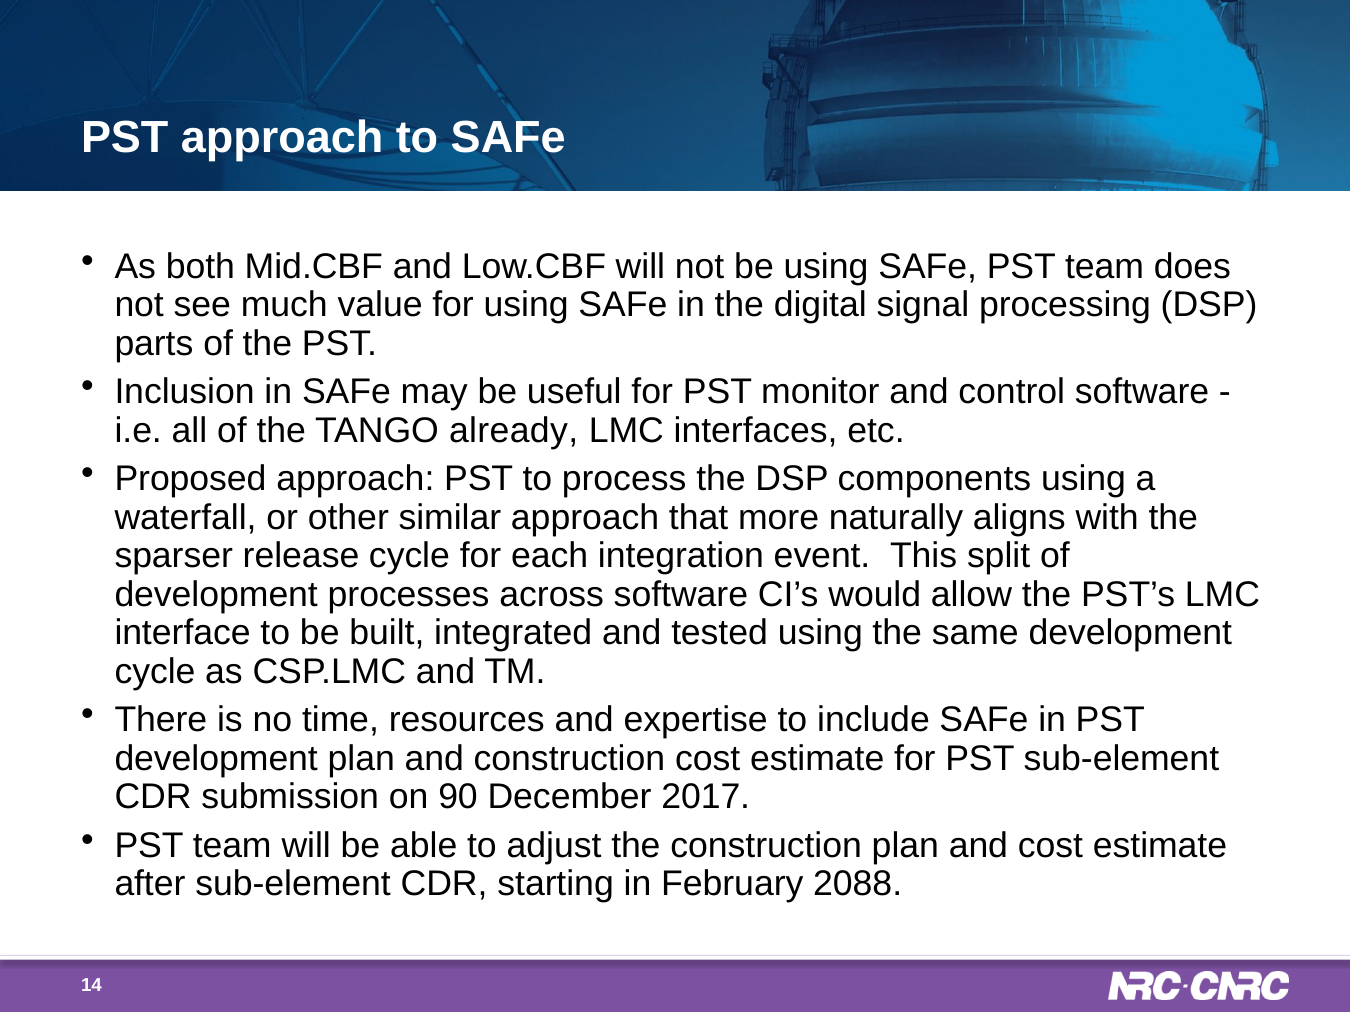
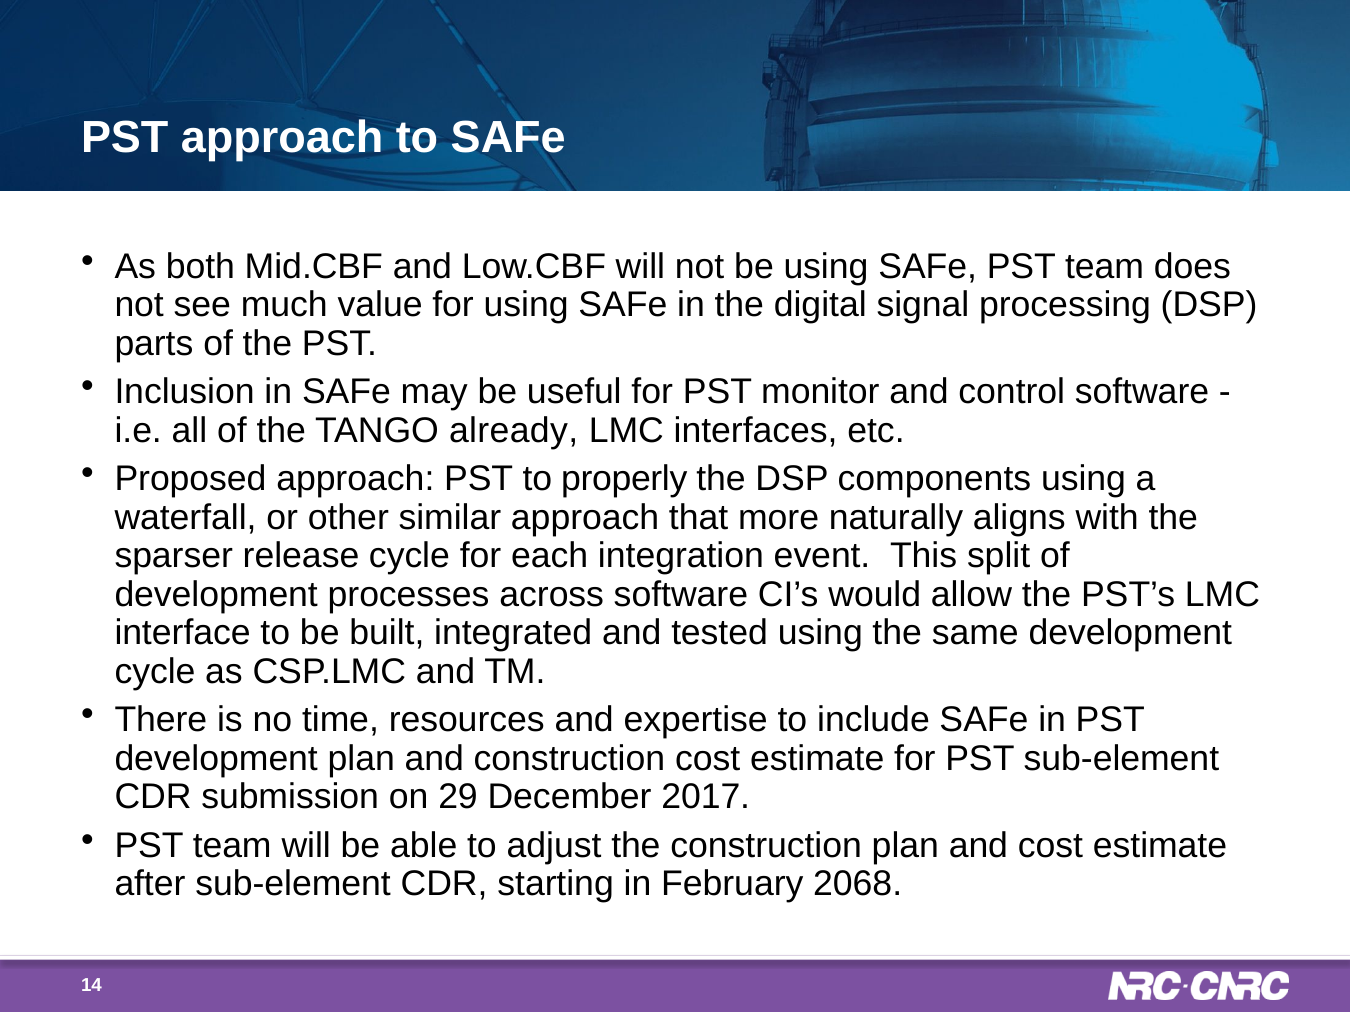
process: process -> properly
90: 90 -> 29
2088: 2088 -> 2068
